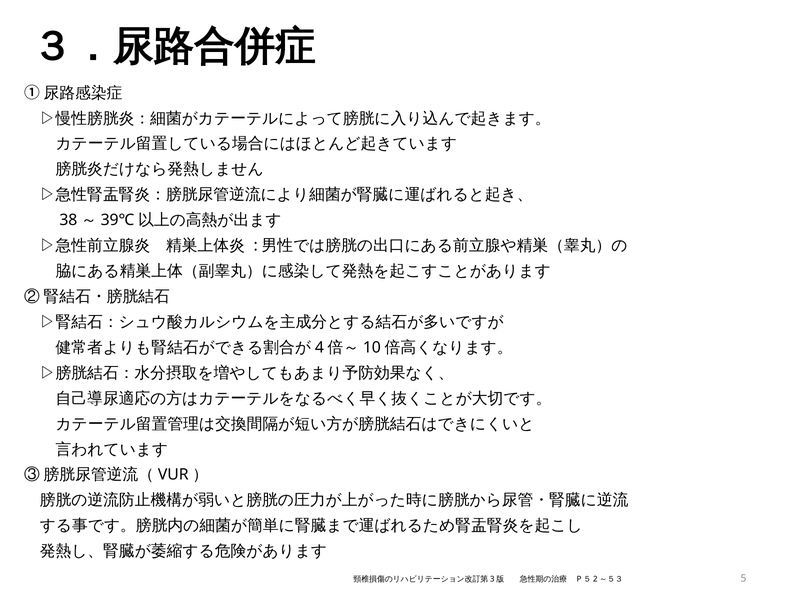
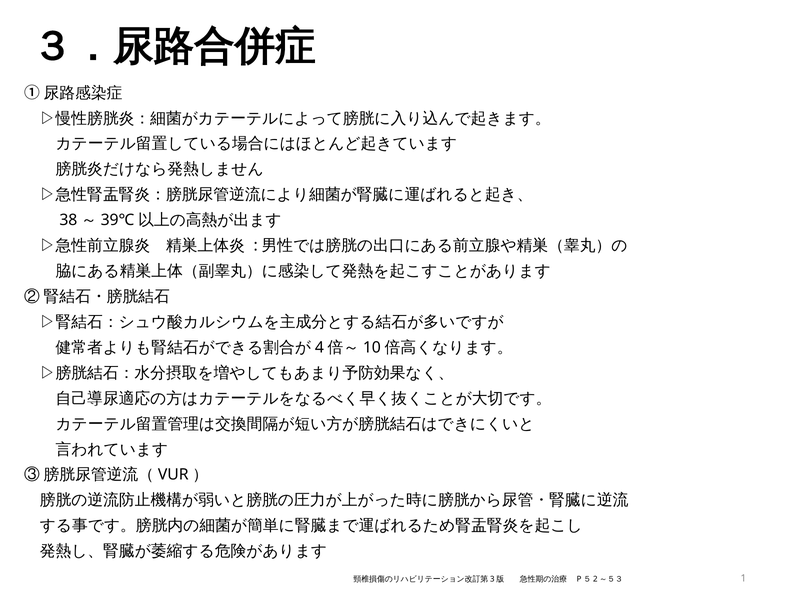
5: 5 -> 1
